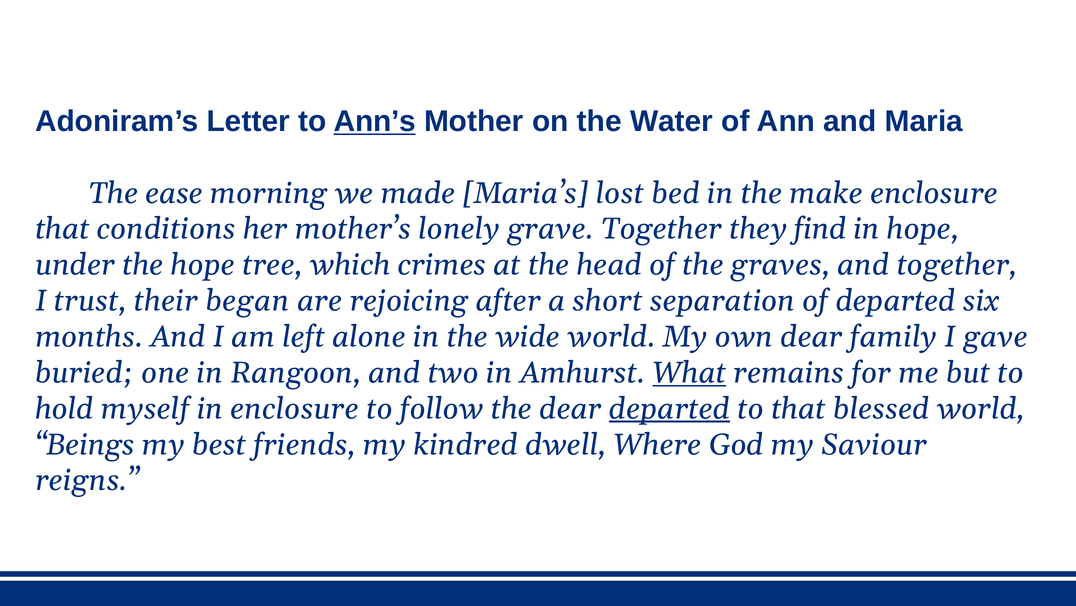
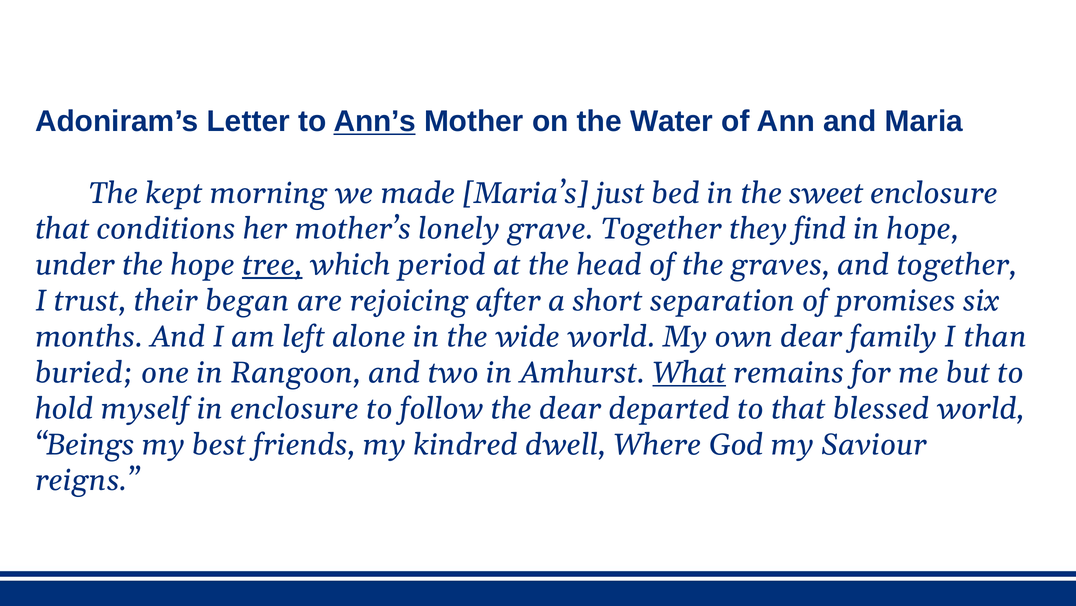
ease: ease -> kept
lost: lost -> just
make: make -> sweet
tree underline: none -> present
crimes: crimes -> period
of departed: departed -> promises
gave: gave -> than
departed at (669, 408) underline: present -> none
